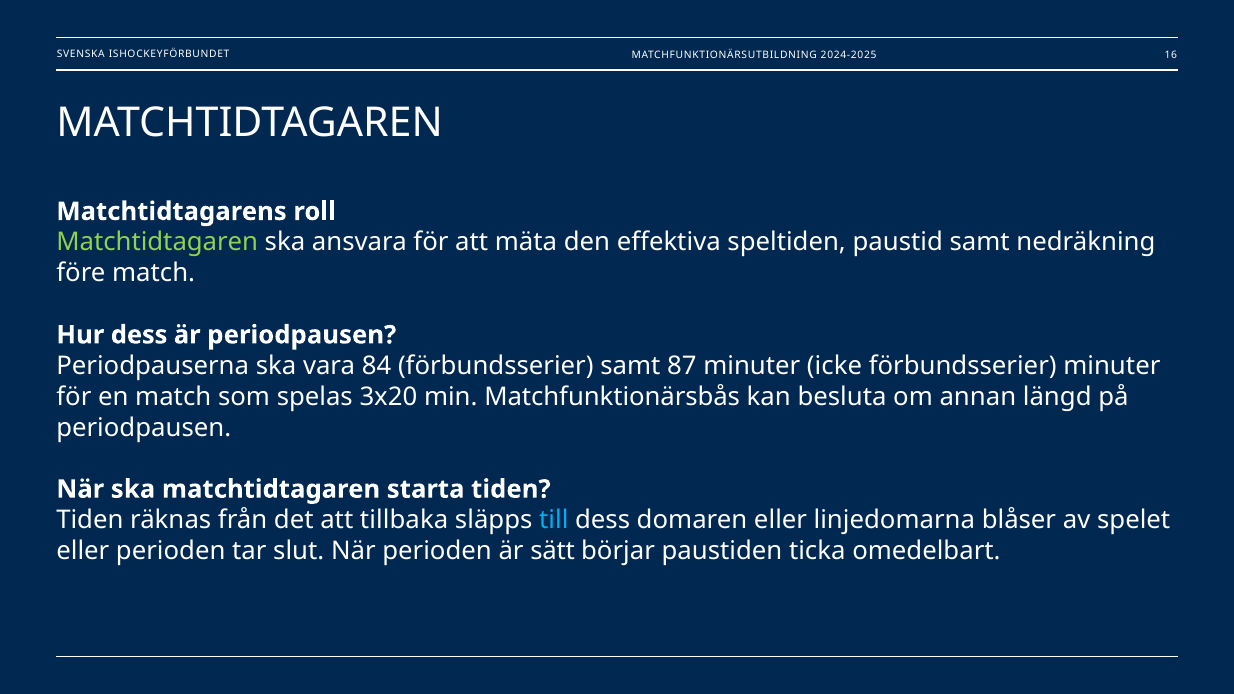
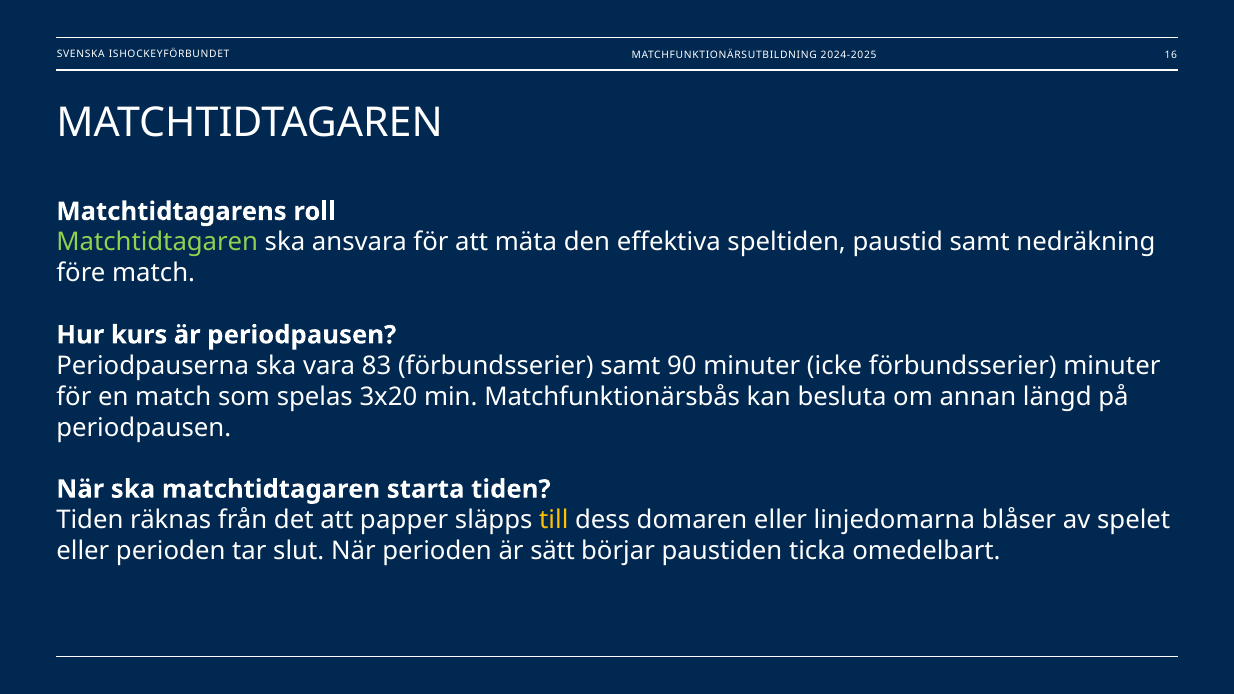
Hur dess: dess -> kurs
84: 84 -> 83
87: 87 -> 90
tillbaka: tillbaka -> papper
till colour: light blue -> yellow
